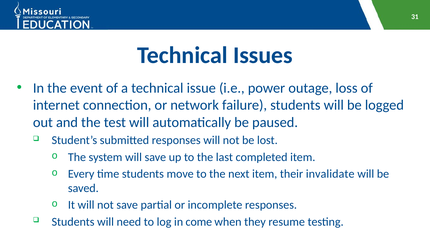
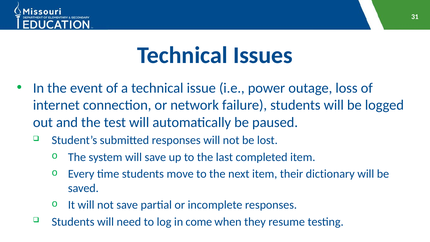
invalidate: invalidate -> dictionary
